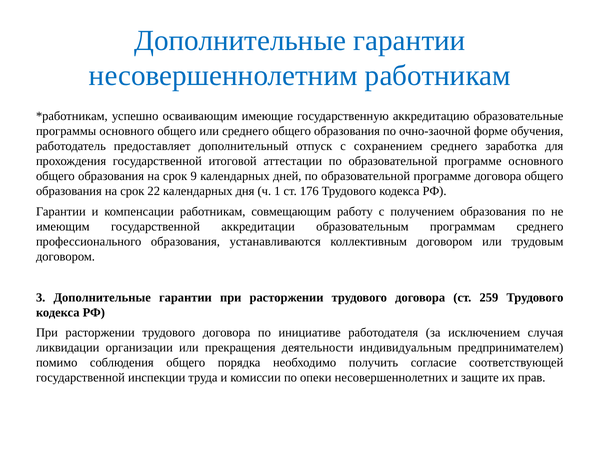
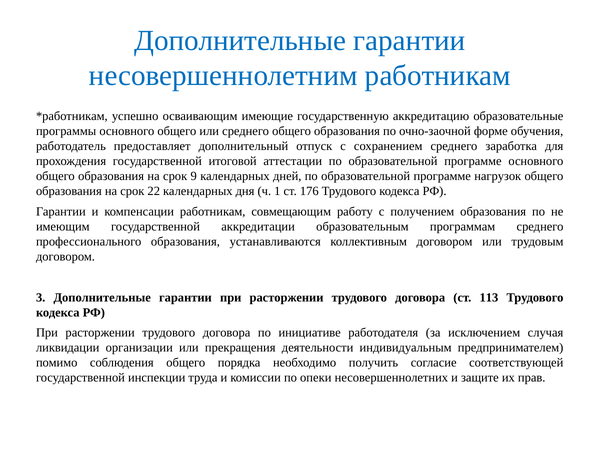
программе договора: договора -> нагрузок
259: 259 -> 113
